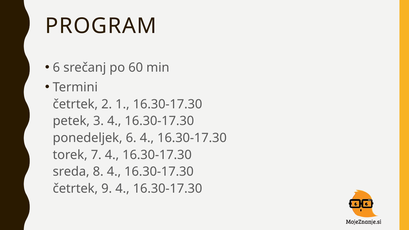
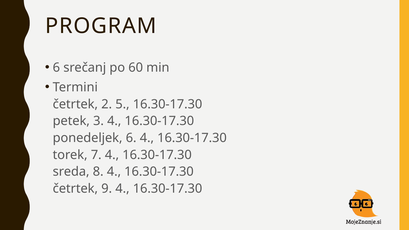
1: 1 -> 5
